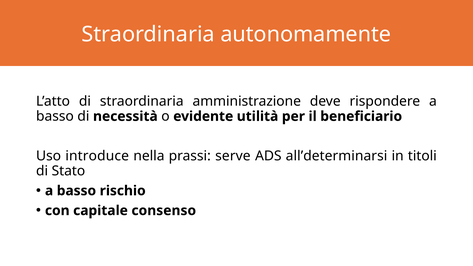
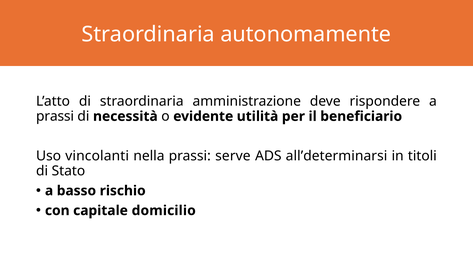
basso at (55, 116): basso -> prassi
introduce: introduce -> vincolanti
consenso: consenso -> domicilio
